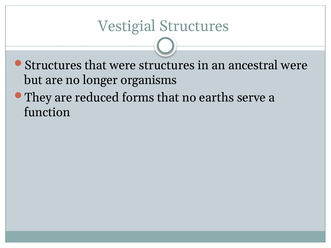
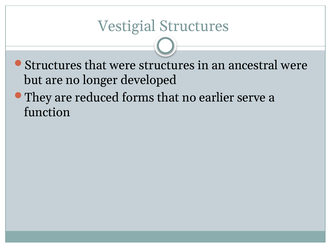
organisms: organisms -> developed
earths: earths -> earlier
